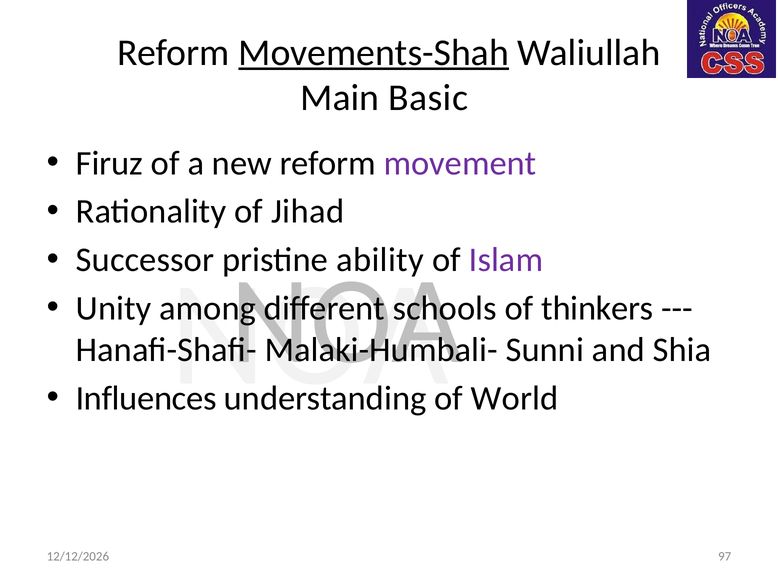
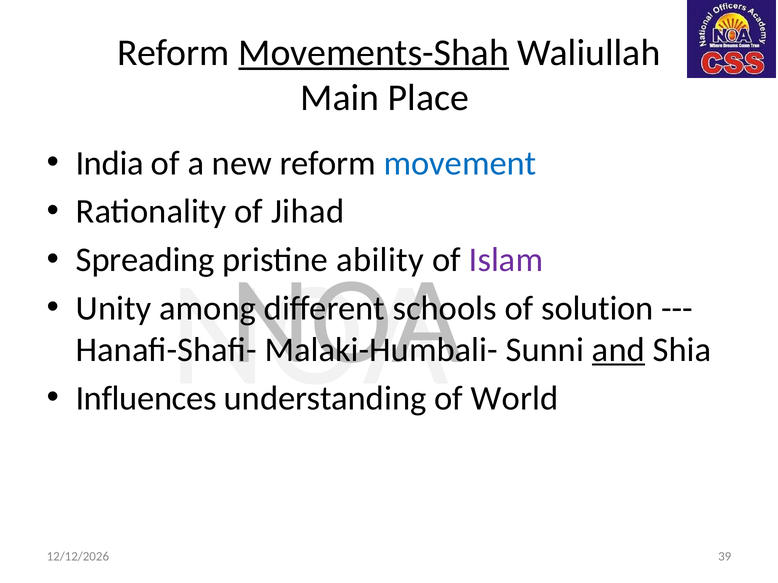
Basic: Basic -> Place
Firuz: Firuz -> India
movement colour: purple -> blue
Successor: Successor -> Spreading
thinkers: thinkers -> solution
and underline: none -> present
97: 97 -> 39
